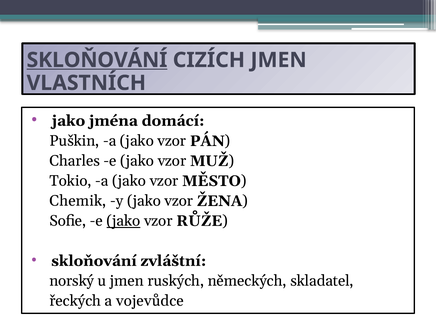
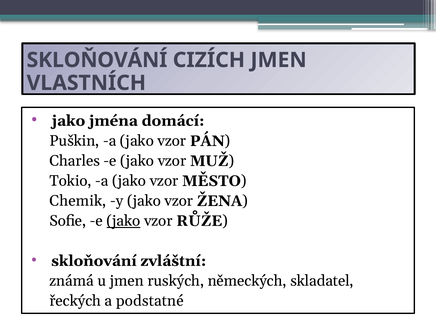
SKLOŇOVÁNÍ at (97, 60) underline: present -> none
norský: norský -> známá
vojevůdce: vojevůdce -> podstatné
